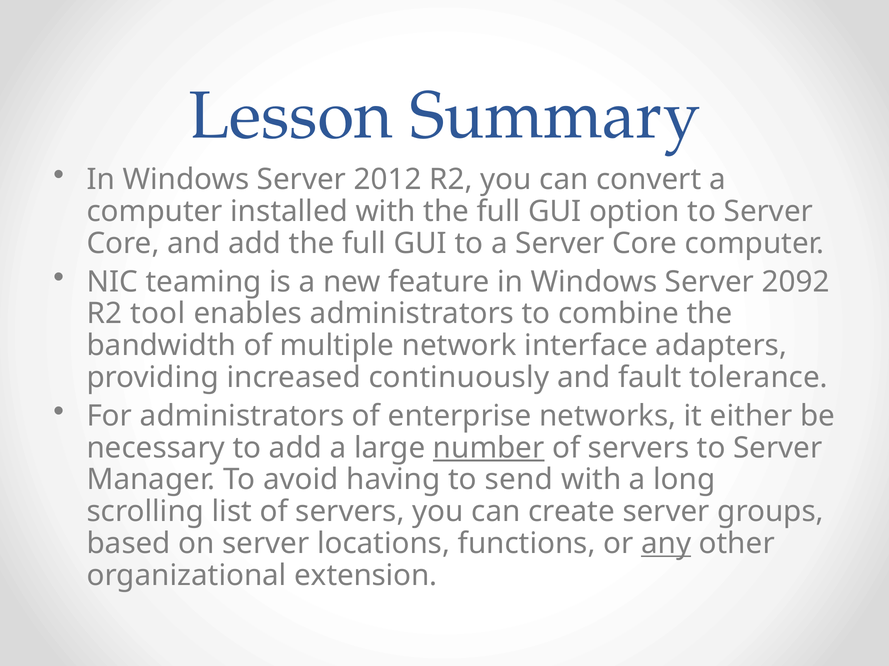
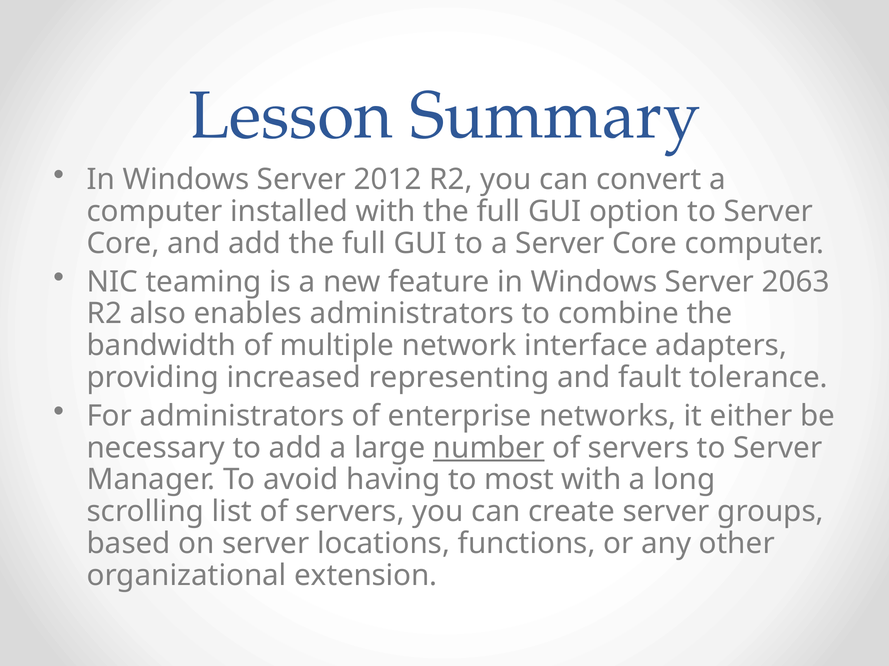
2092: 2092 -> 2063
tool: tool -> also
continuously: continuously -> representing
send: send -> most
any underline: present -> none
